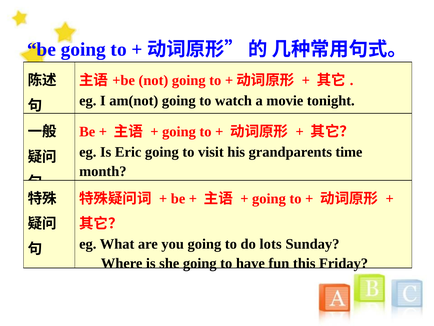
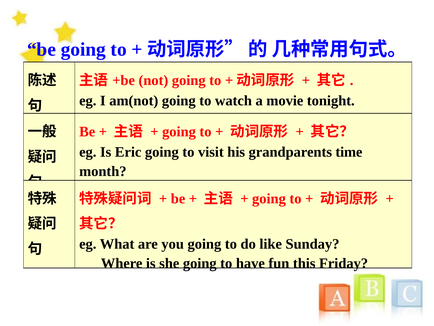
lots: lots -> like
